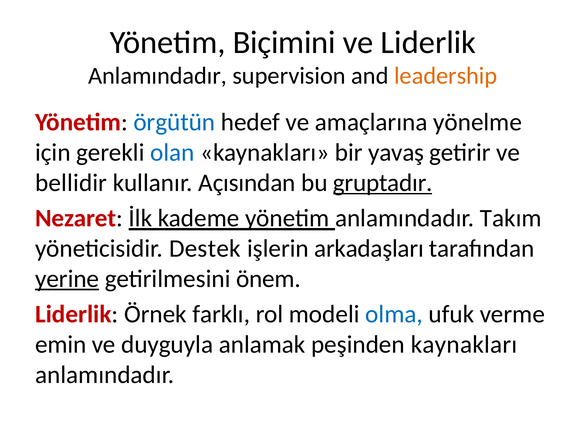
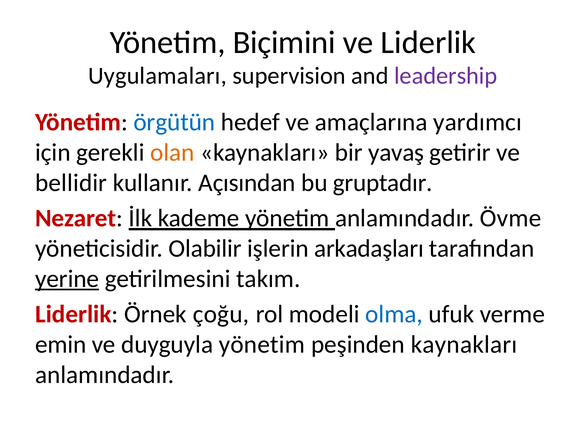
Anlamındadır at (158, 76): Anlamındadır -> Uygulamaları
leadership colour: orange -> purple
yönelme: yönelme -> yardımcı
olan colour: blue -> orange
gruptadır underline: present -> none
Takım: Takım -> Övme
Destek: Destek -> Olabilir
önem: önem -> takım
farklı: farklı -> çoğu
duyguyla anlamak: anlamak -> yönetim
